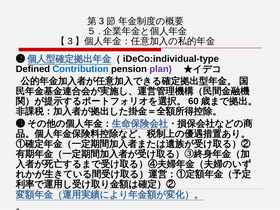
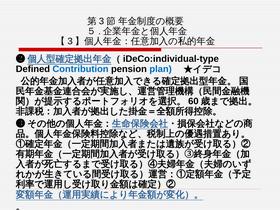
plan colour: purple -> blue
